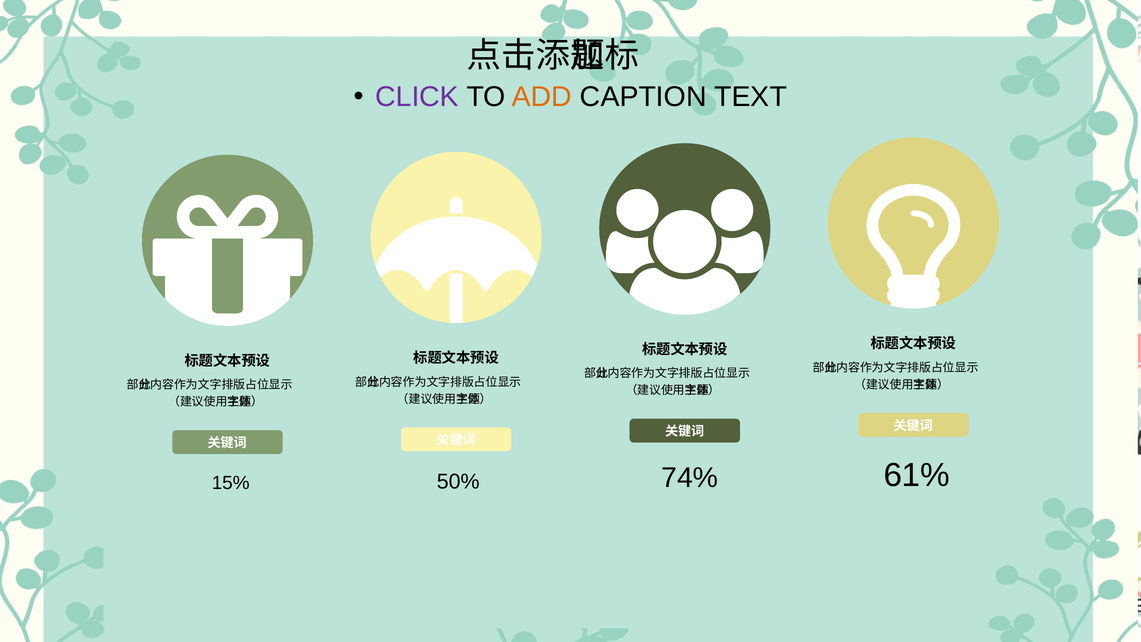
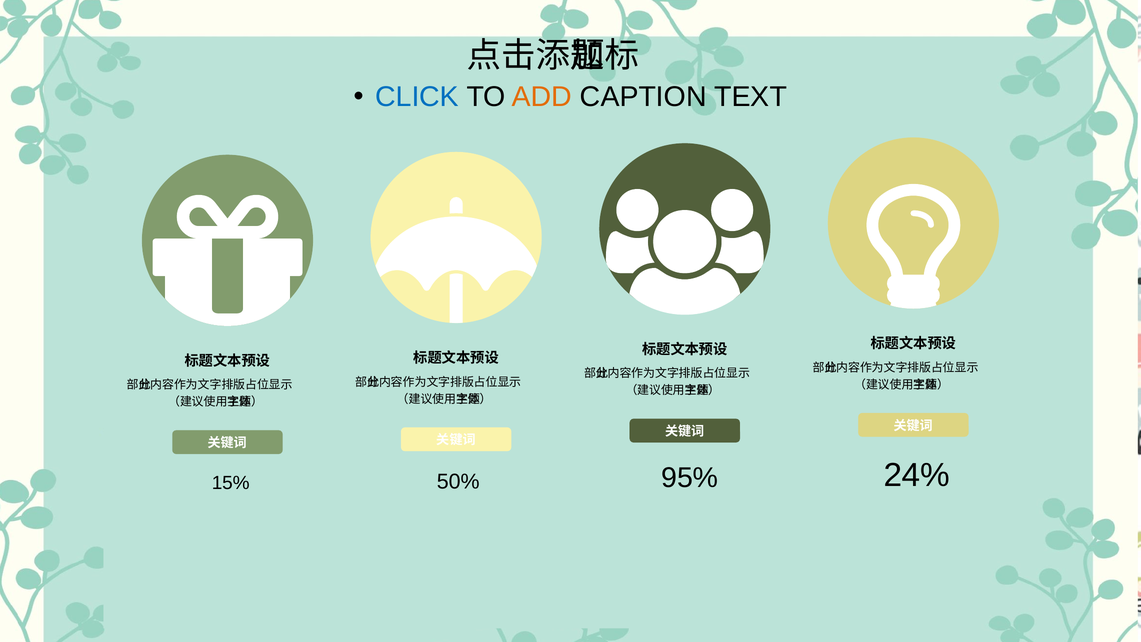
CLICK colour: purple -> blue
61%: 61% -> 24%
74%: 74% -> 95%
